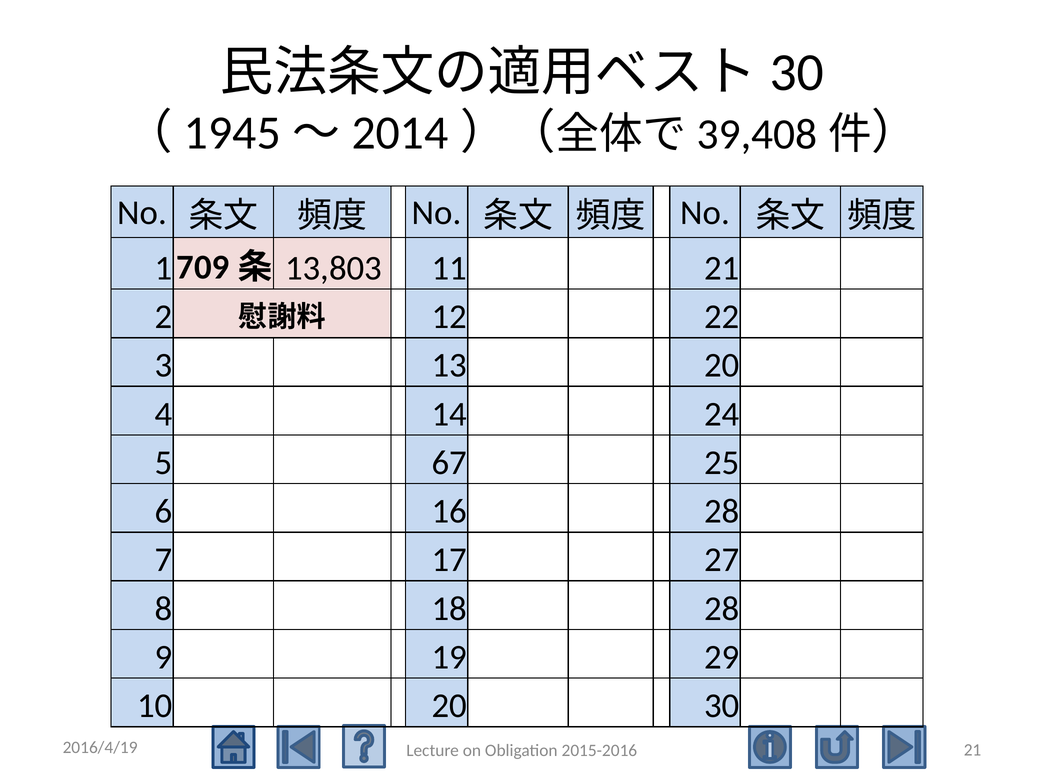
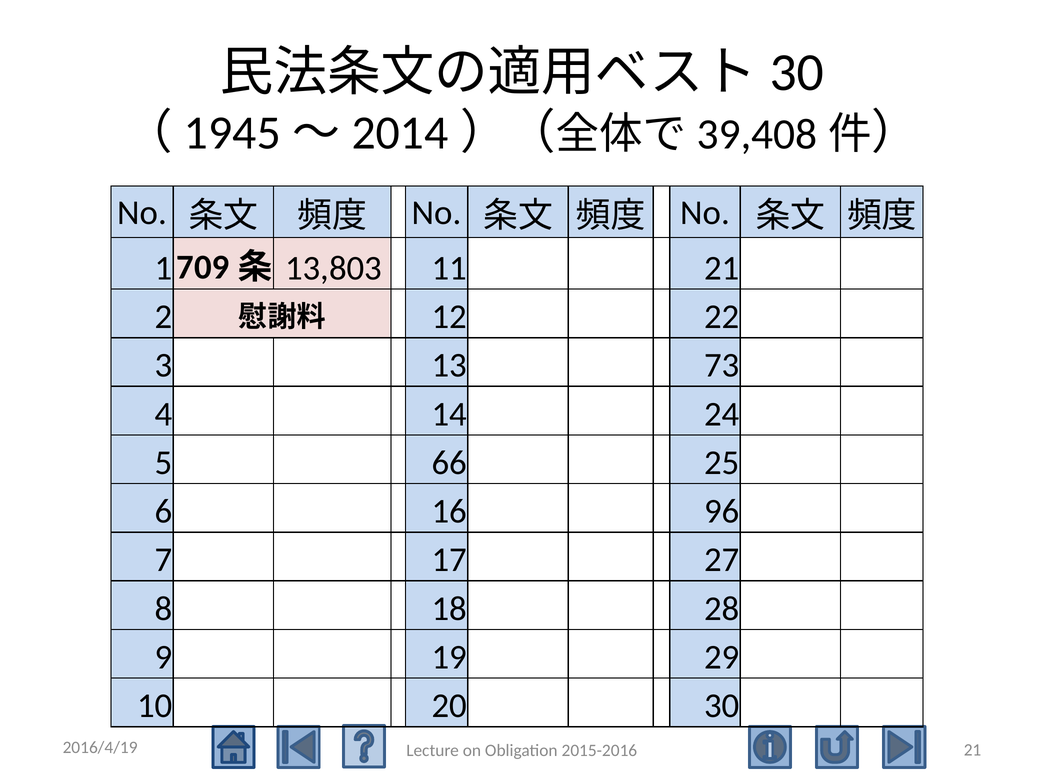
13 20: 20 -> 73
67: 67 -> 66
16 28: 28 -> 96
